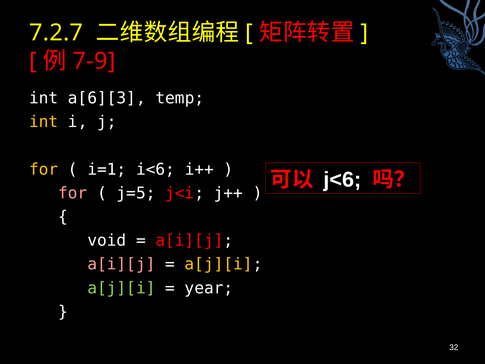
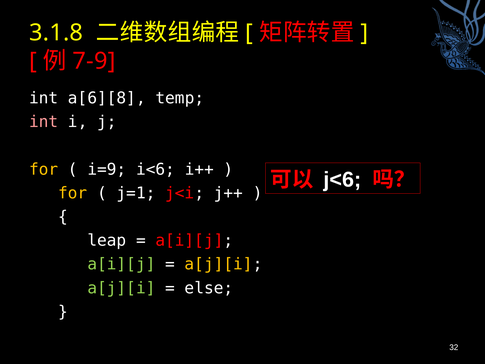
7.2.7: 7.2.7 -> 3.1.8
a[6][3: a[6][3 -> a[6][8
int at (44, 122) colour: yellow -> pink
i=1: i=1 -> i=9
for at (73, 193) colour: pink -> yellow
j=5: j=5 -> j=1
void: void -> leap
a[i][j at (121, 264) colour: pink -> light green
year: year -> else
